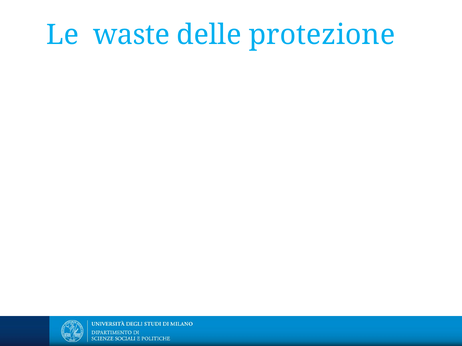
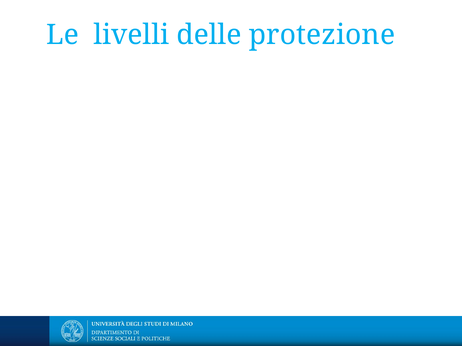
waste: waste -> livelli
